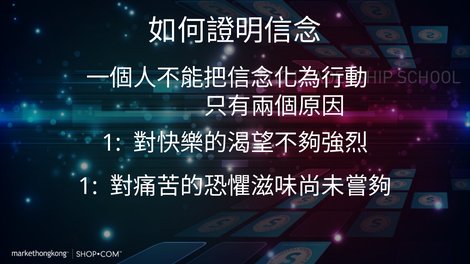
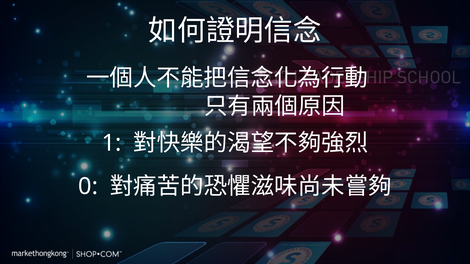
1 at (88, 187): 1 -> 0
